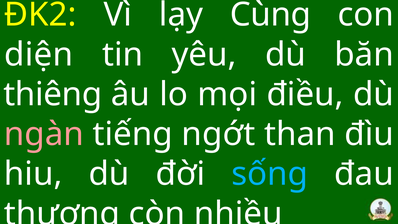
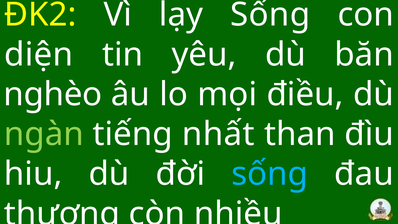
lạy Cùng: Cùng -> Sống
thiêng: thiêng -> nghèo
ngàn colour: pink -> light green
ngớt: ngớt -> nhất
